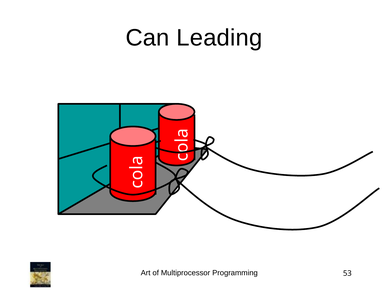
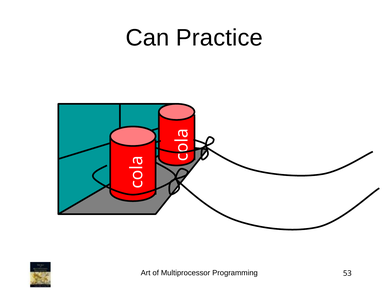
Leading: Leading -> Practice
